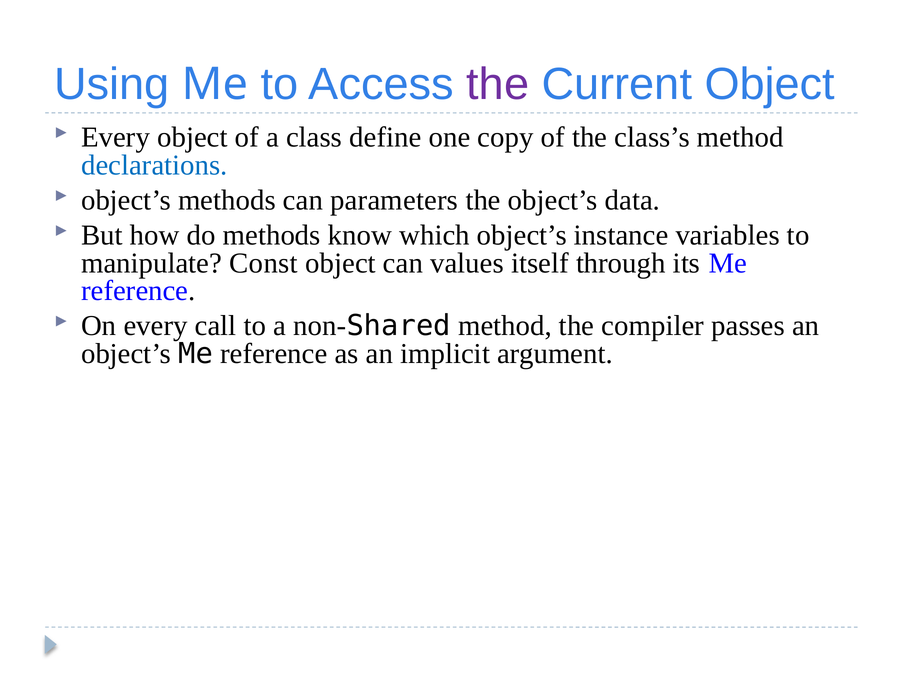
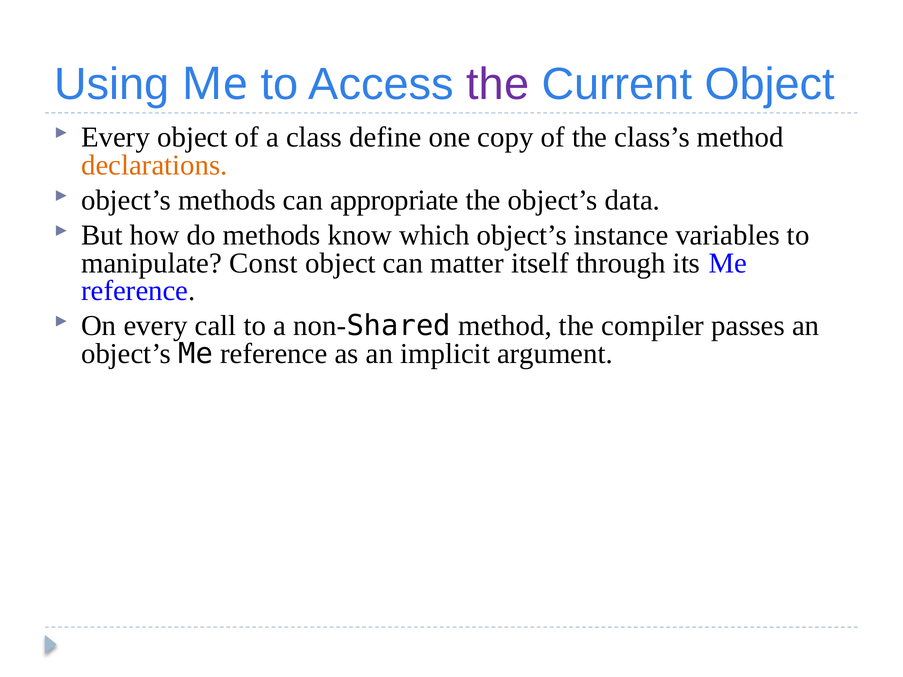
declarations colour: blue -> orange
parameters: parameters -> appropriate
values: values -> matter
